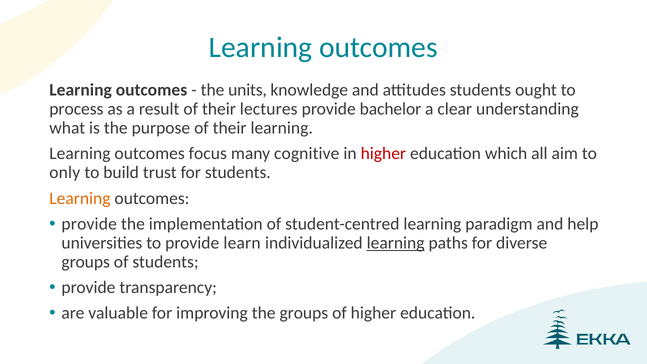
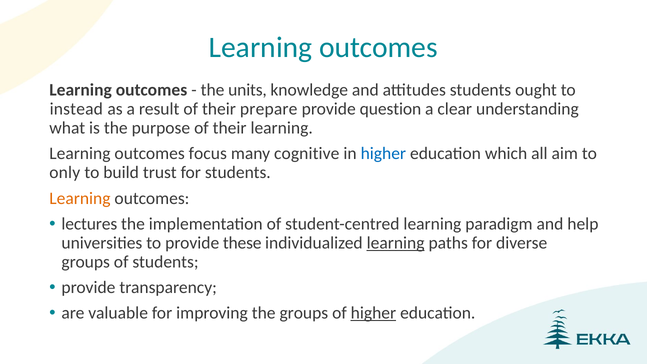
process: process -> instead
lectures: lectures -> prepare
bachelor: bachelor -> question
higher at (383, 154) colour: red -> blue
provide at (89, 224): provide -> lectures
learn: learn -> these
higher at (373, 313) underline: none -> present
